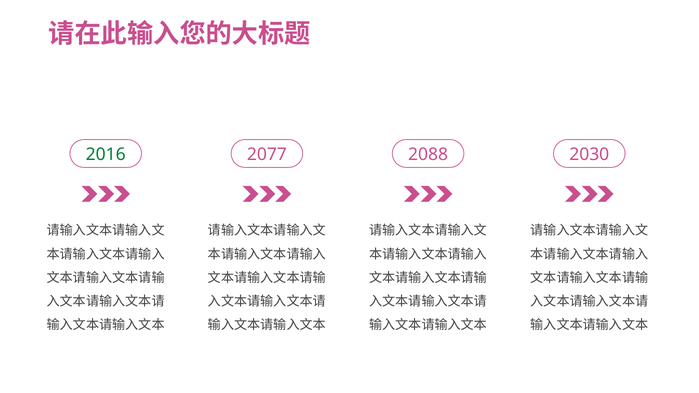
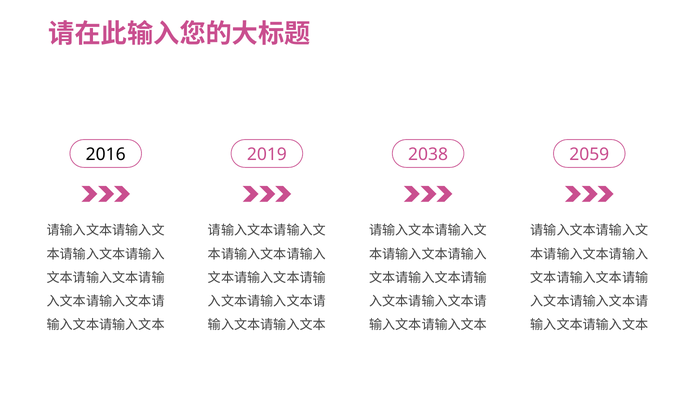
2016 colour: green -> black
2077: 2077 -> 2019
2088: 2088 -> 2038
2030: 2030 -> 2059
